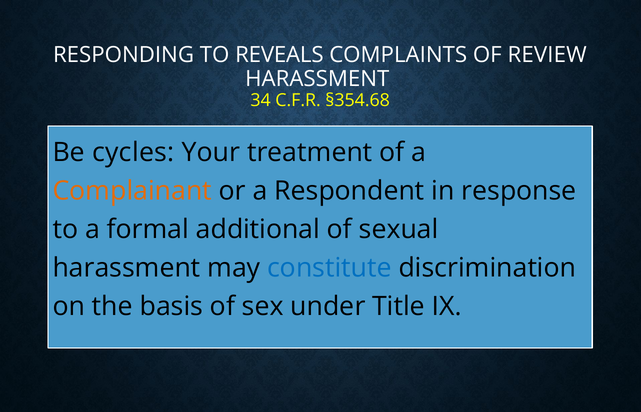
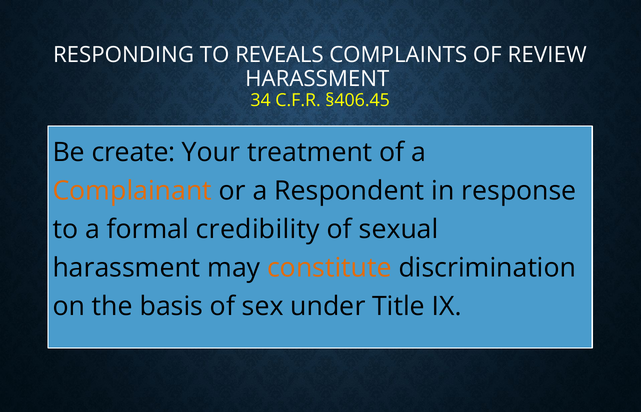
§354.68: §354.68 -> §406.45
cycles: cycles -> create
additional: additional -> credibility
constitute colour: blue -> orange
